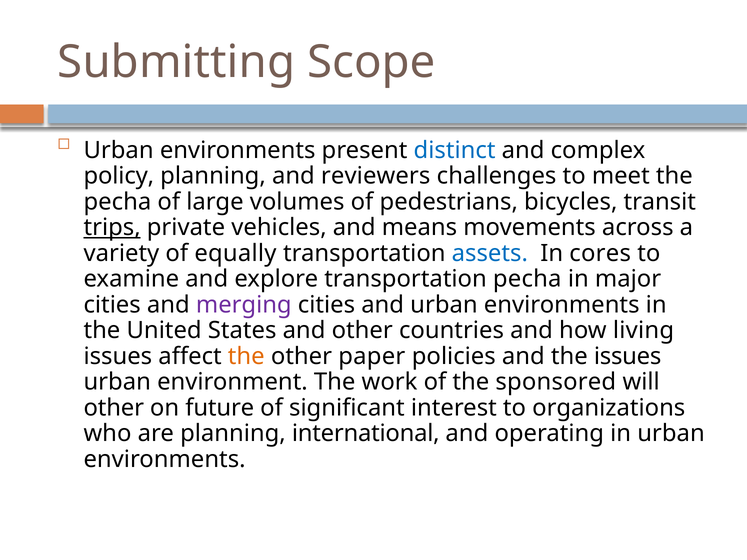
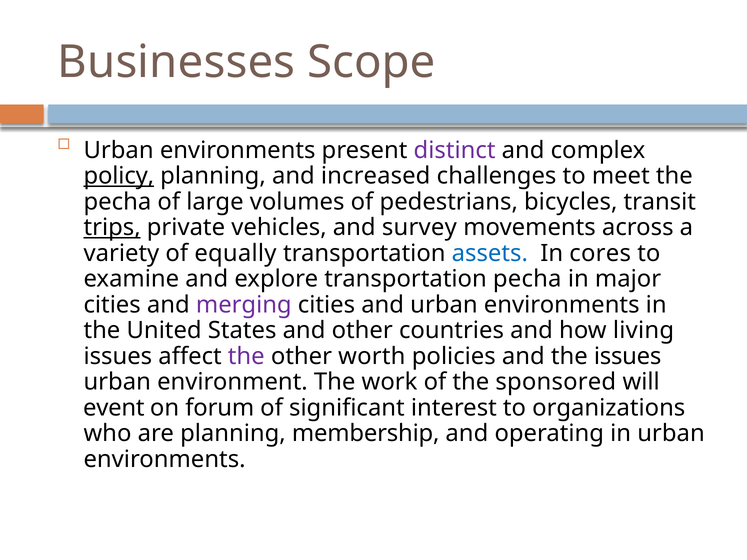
Submitting: Submitting -> Businesses
distinct colour: blue -> purple
policy underline: none -> present
reviewers: reviewers -> increased
means: means -> survey
the at (246, 356) colour: orange -> purple
paper: paper -> worth
other at (114, 408): other -> event
future: future -> forum
international: international -> membership
